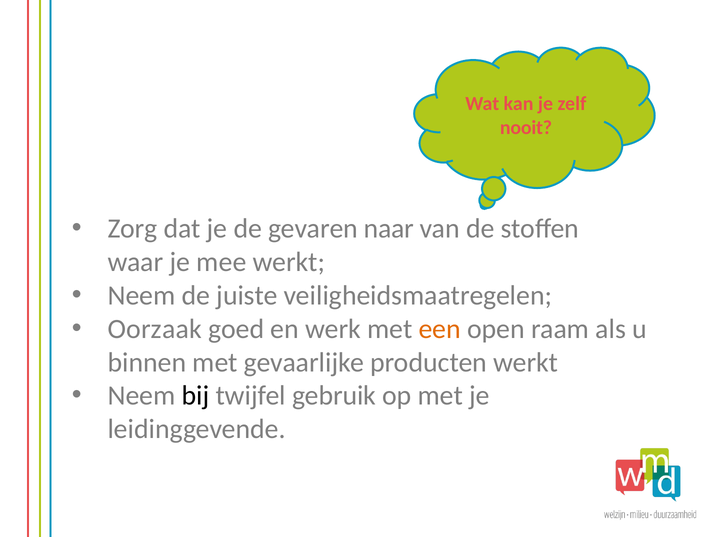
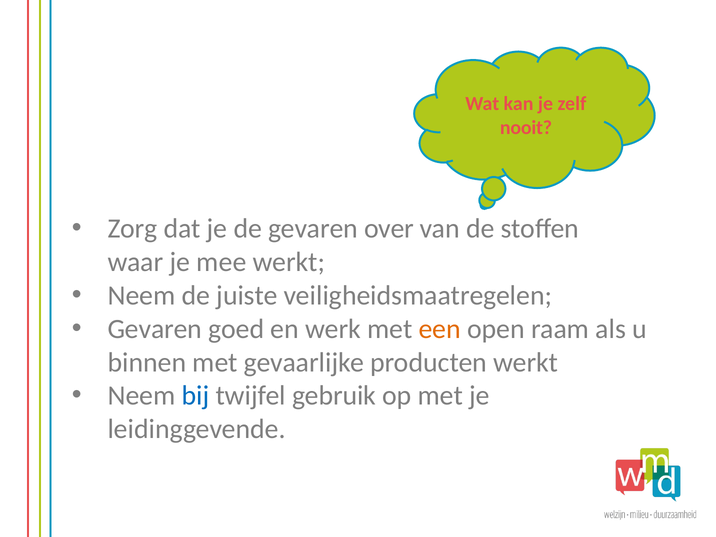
naar: naar -> over
Oorzaak at (155, 329): Oorzaak -> Gevaren
bij colour: black -> blue
